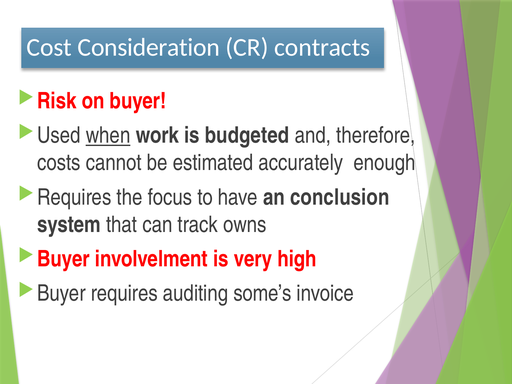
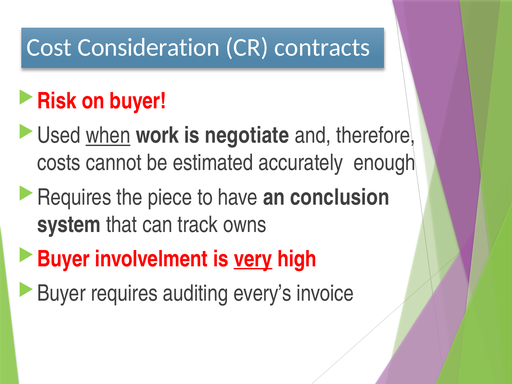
budgeted: budgeted -> negotiate
focus: focus -> piece
very underline: none -> present
some’s: some’s -> every’s
